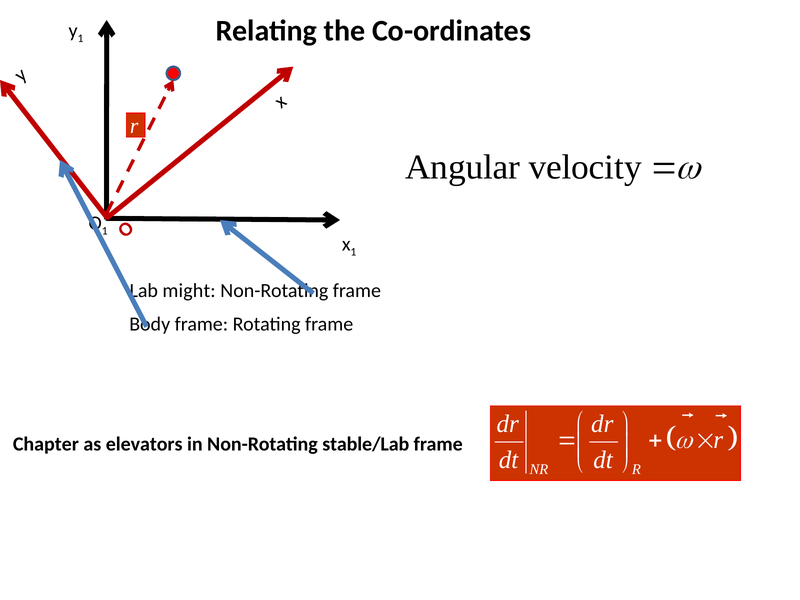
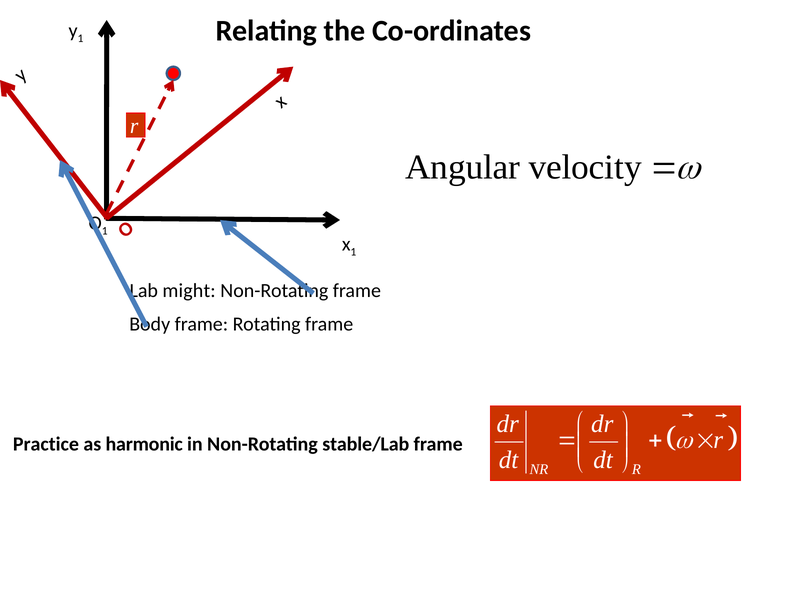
Chapter: Chapter -> Practice
elevators: elevators -> harmonic
